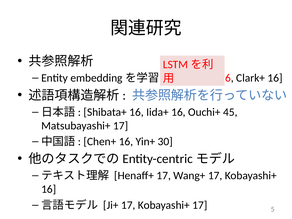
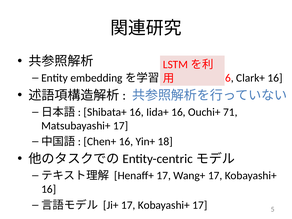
45: 45 -> 71
30: 30 -> 18
